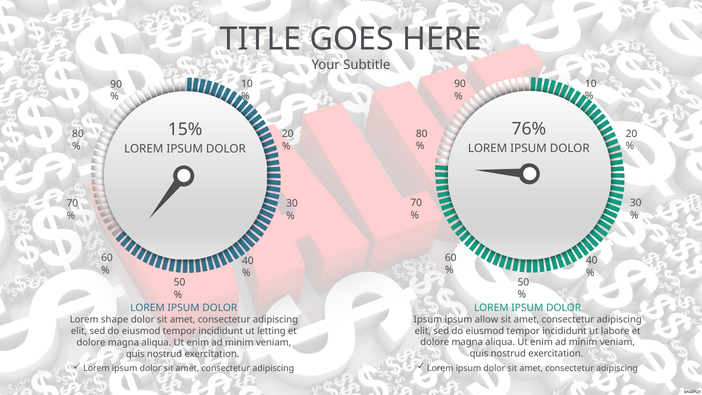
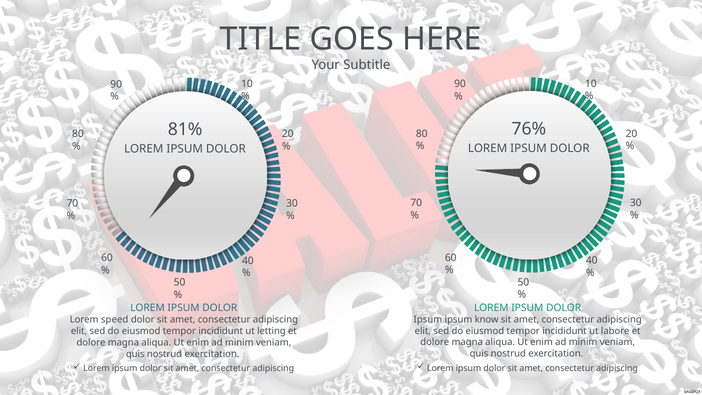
15%: 15% -> 81%
allow: allow -> know
shape: shape -> speed
